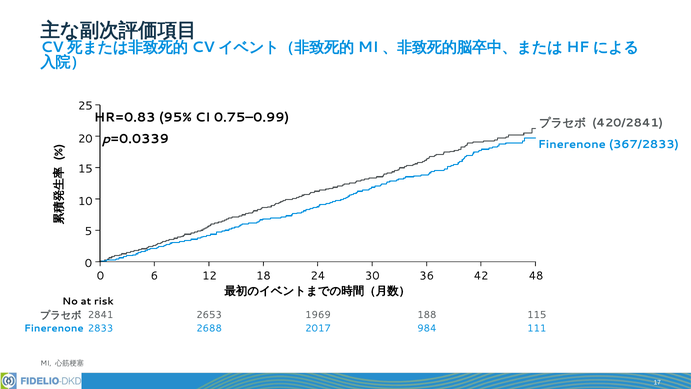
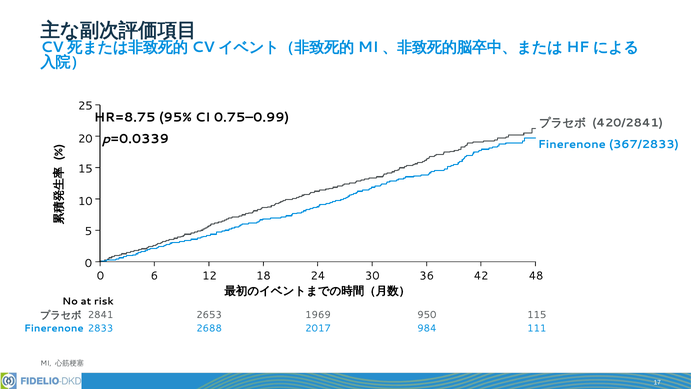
HR=0.83: HR=0.83 -> HR=8.75
188: 188 -> 950
